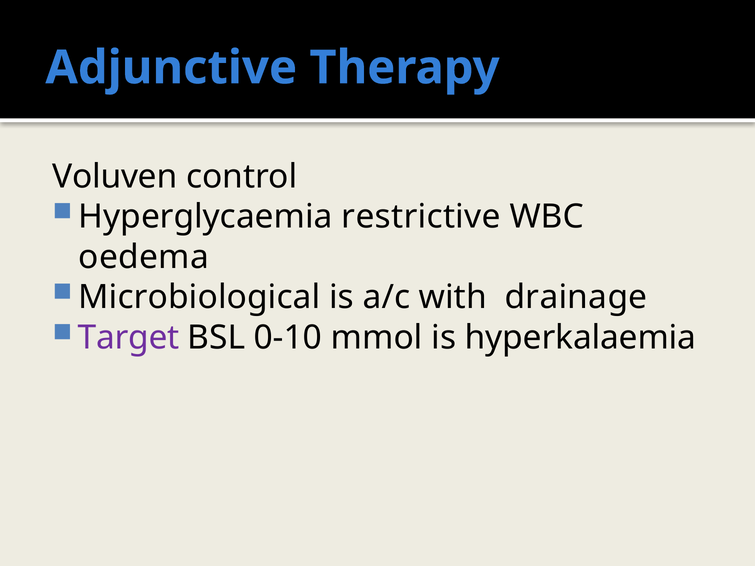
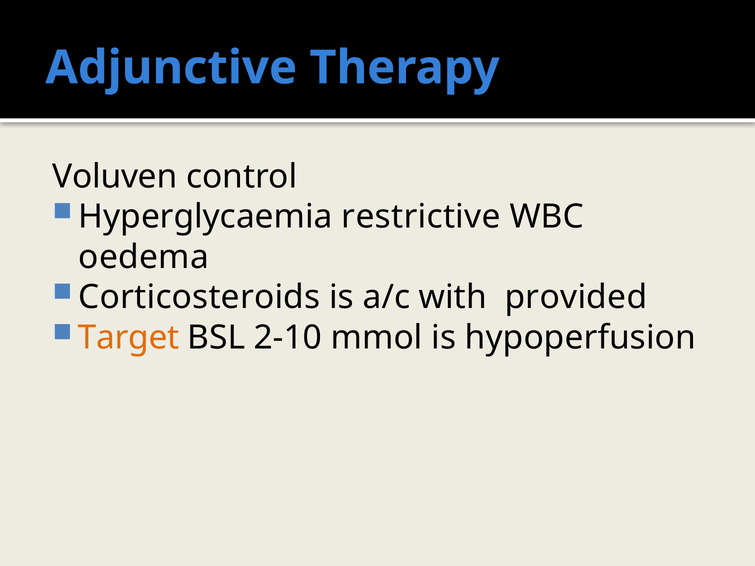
Microbiological: Microbiological -> Corticosteroids
drainage: drainage -> provided
Target colour: purple -> orange
0-10: 0-10 -> 2-10
hyperkalaemia: hyperkalaemia -> hypoperfusion
